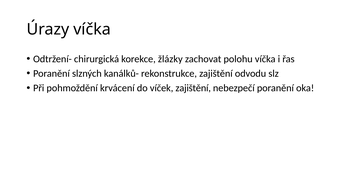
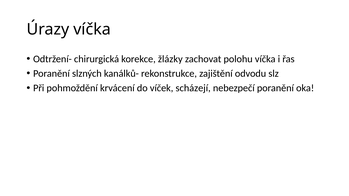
víček zajištění: zajištění -> scházejí
